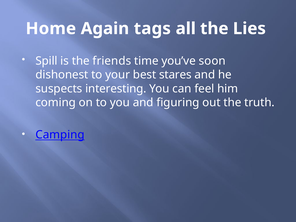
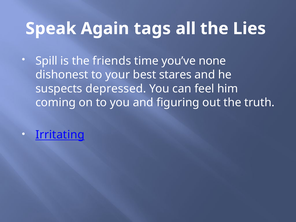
Home: Home -> Speak
soon: soon -> none
interesting: interesting -> depressed
Camping: Camping -> Irritating
